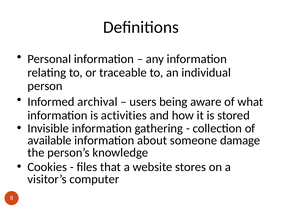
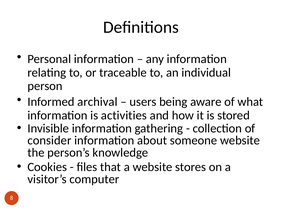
available: available -> consider
someone damage: damage -> website
